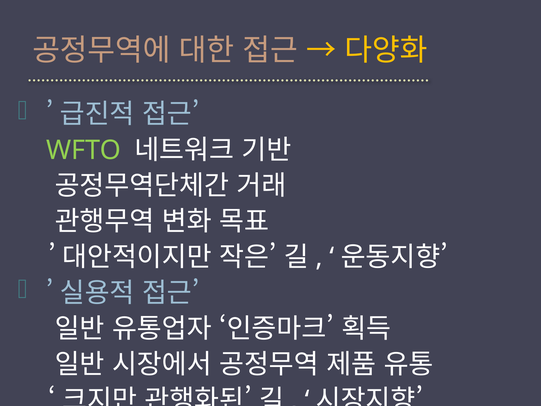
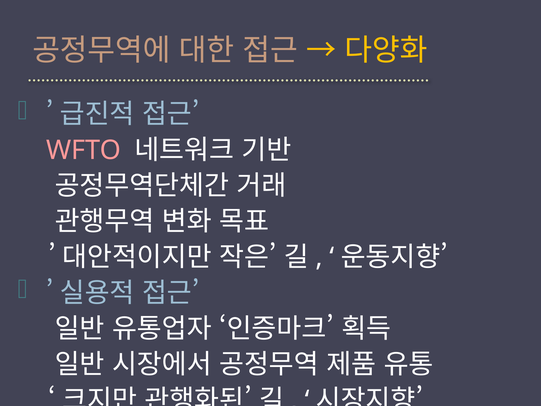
WFTO colour: light green -> pink
